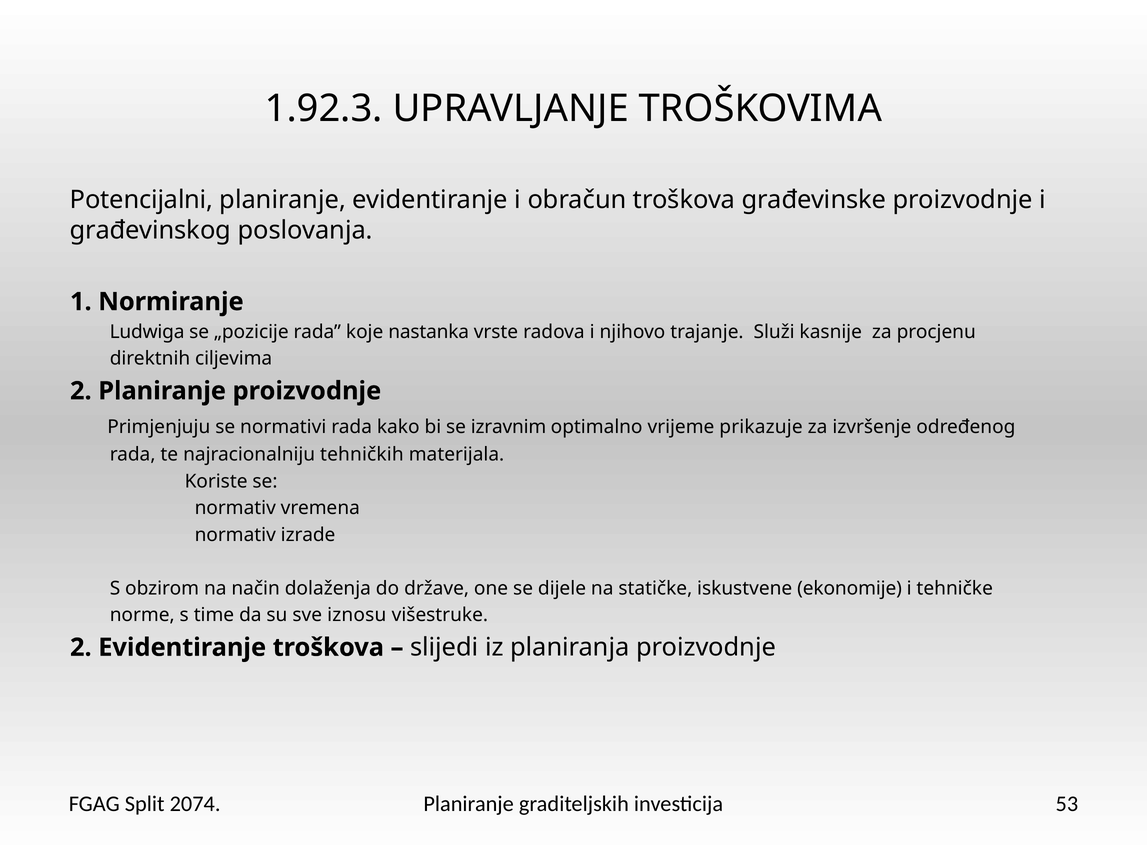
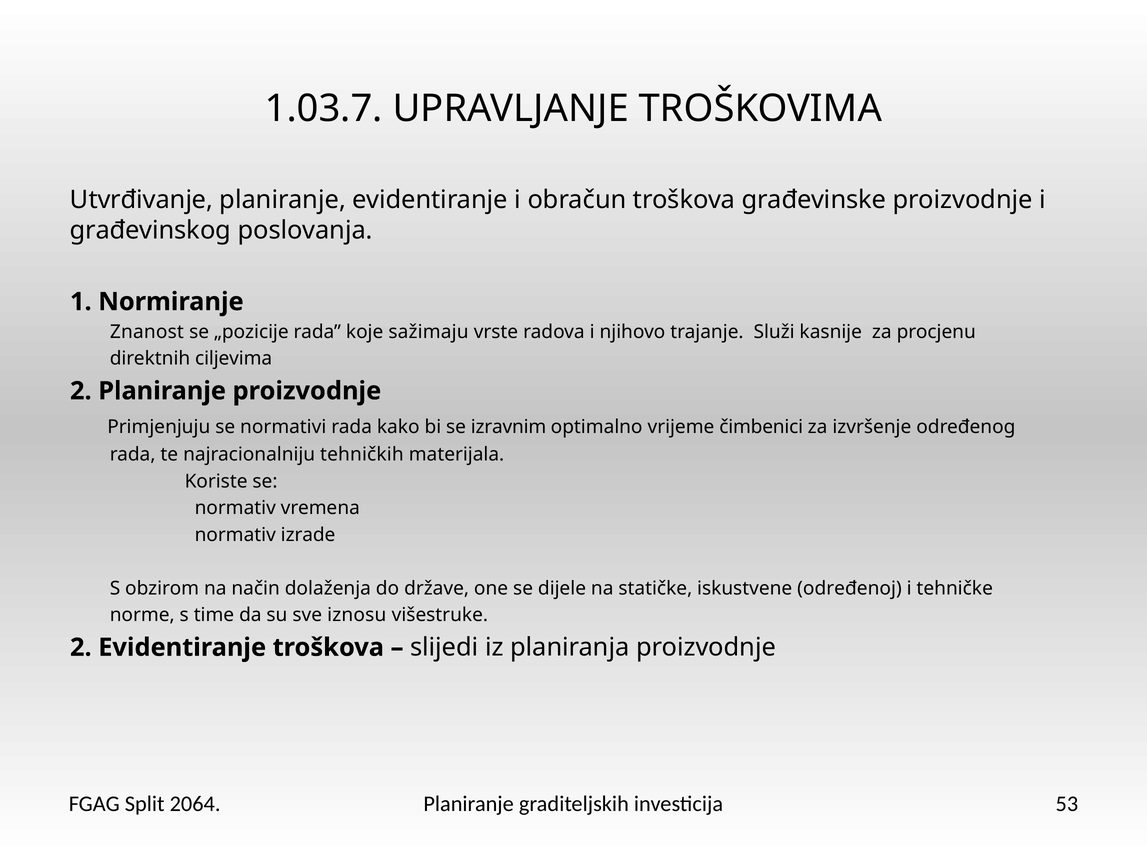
1.92.3: 1.92.3 -> 1.03.7
Potencijalni: Potencijalni -> Utvrđivanje
Ludwiga: Ludwiga -> Znanost
nastanka: nastanka -> sažimaju
prikazuje: prikazuje -> čimbenici
ekonomije: ekonomije -> određenoj
2074: 2074 -> 2064
